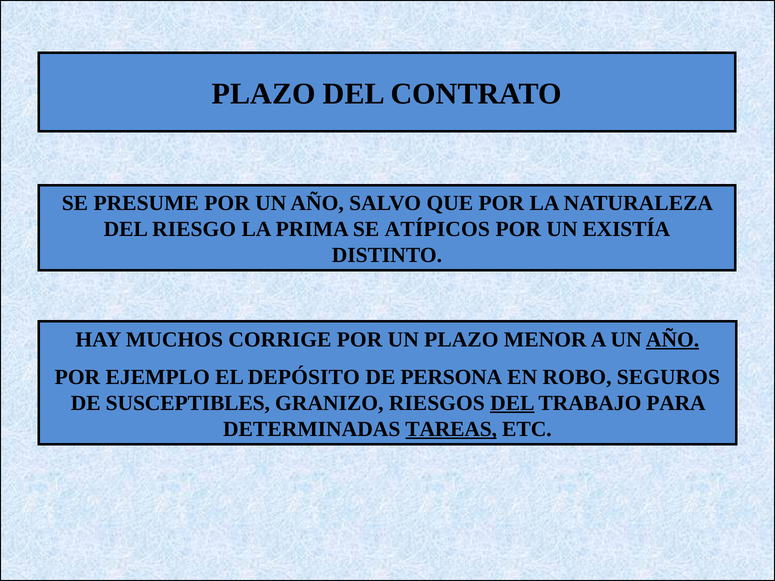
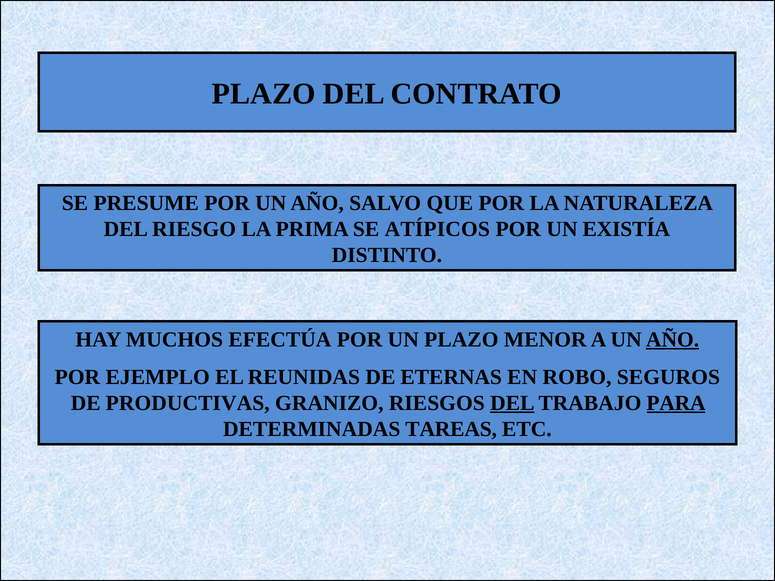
CORRIGE: CORRIGE -> EFECTÚA
DEPÓSITO: DEPÓSITO -> REUNIDAS
PERSONA: PERSONA -> ETERNAS
SUSCEPTIBLES: SUSCEPTIBLES -> PRODUCTIVAS
PARA underline: none -> present
TAREAS underline: present -> none
